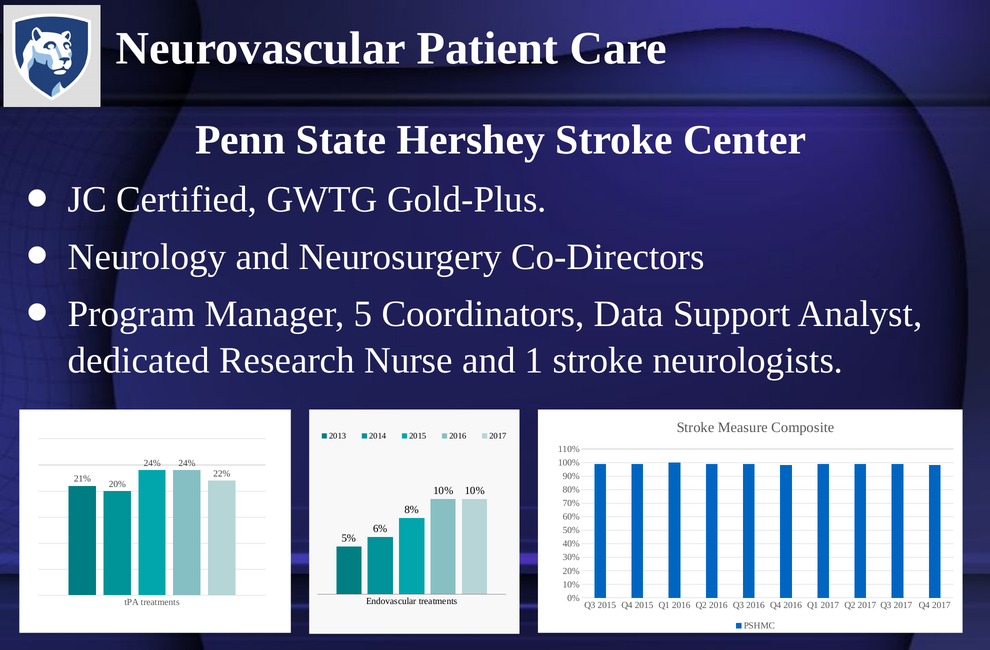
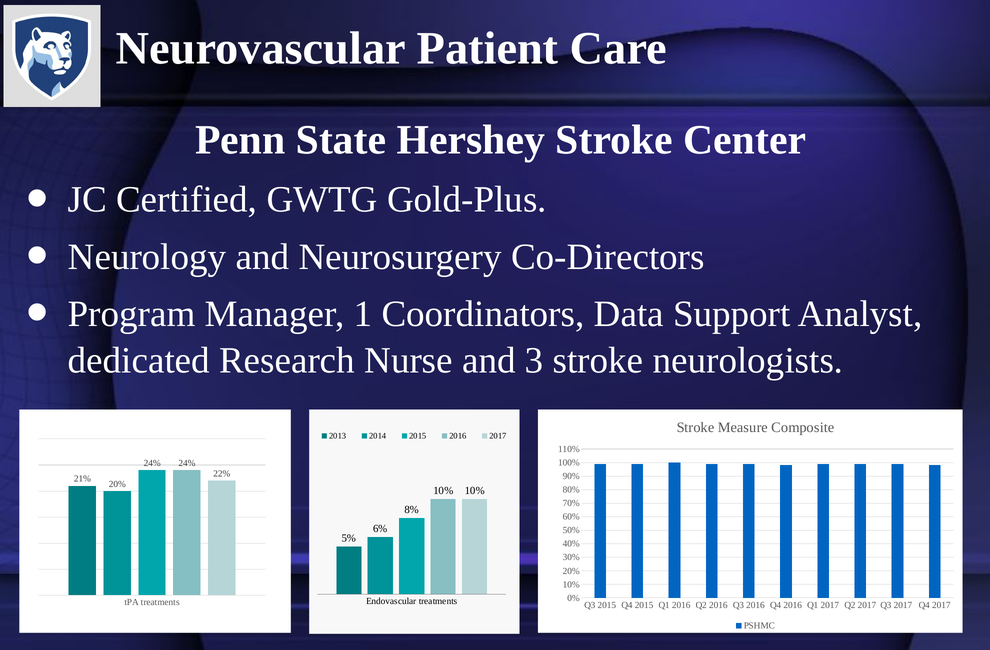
5: 5 -> 1
1: 1 -> 3
